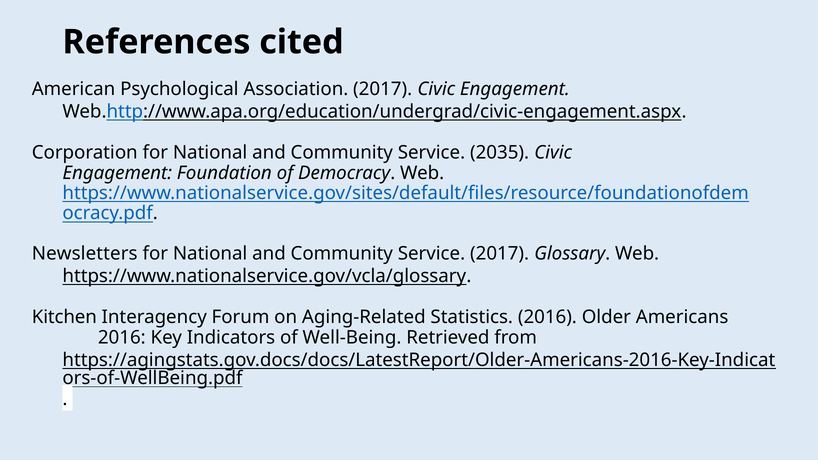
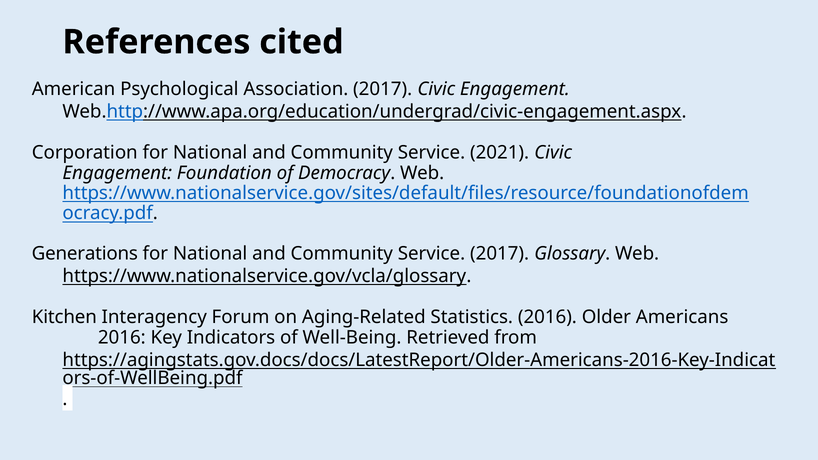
2035: 2035 -> 2021
Newsletters: Newsletters -> Generations
